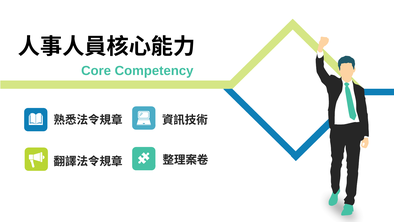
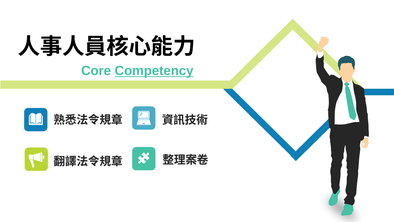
Competency underline: none -> present
